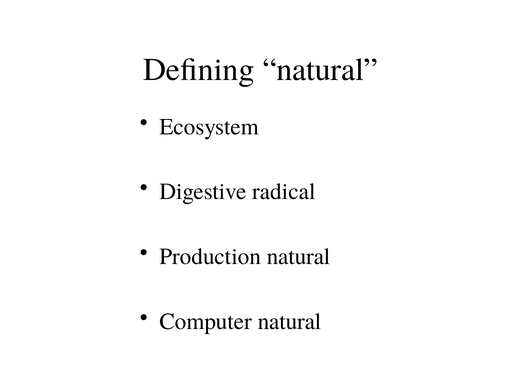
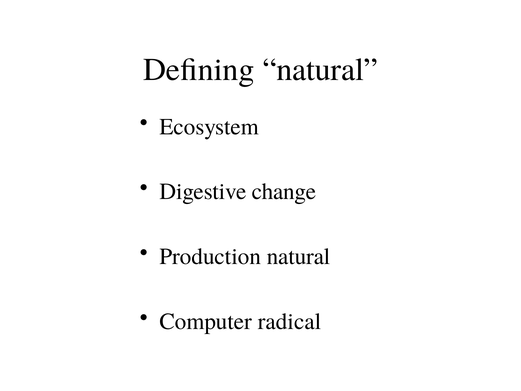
radical: radical -> change
Computer natural: natural -> radical
